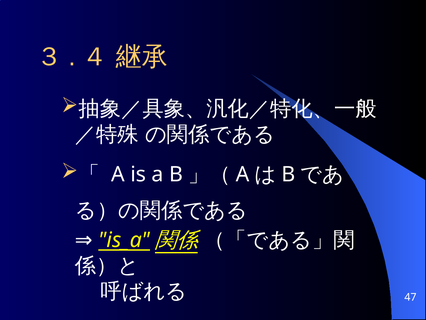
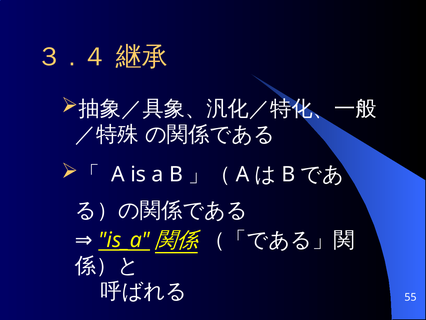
47: 47 -> 55
